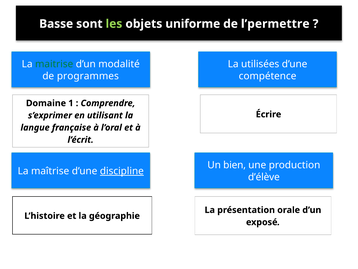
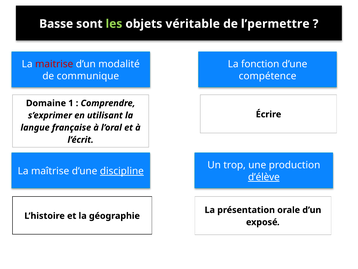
uniforme: uniforme -> véritable
utilisées: utilisées -> fonction
maitrise colour: green -> red
programmes: programmes -> communique
bien: bien -> trop
d’élève underline: none -> present
